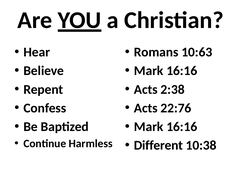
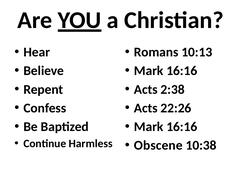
10:63: 10:63 -> 10:13
22:76: 22:76 -> 22:26
Different: Different -> Obscene
